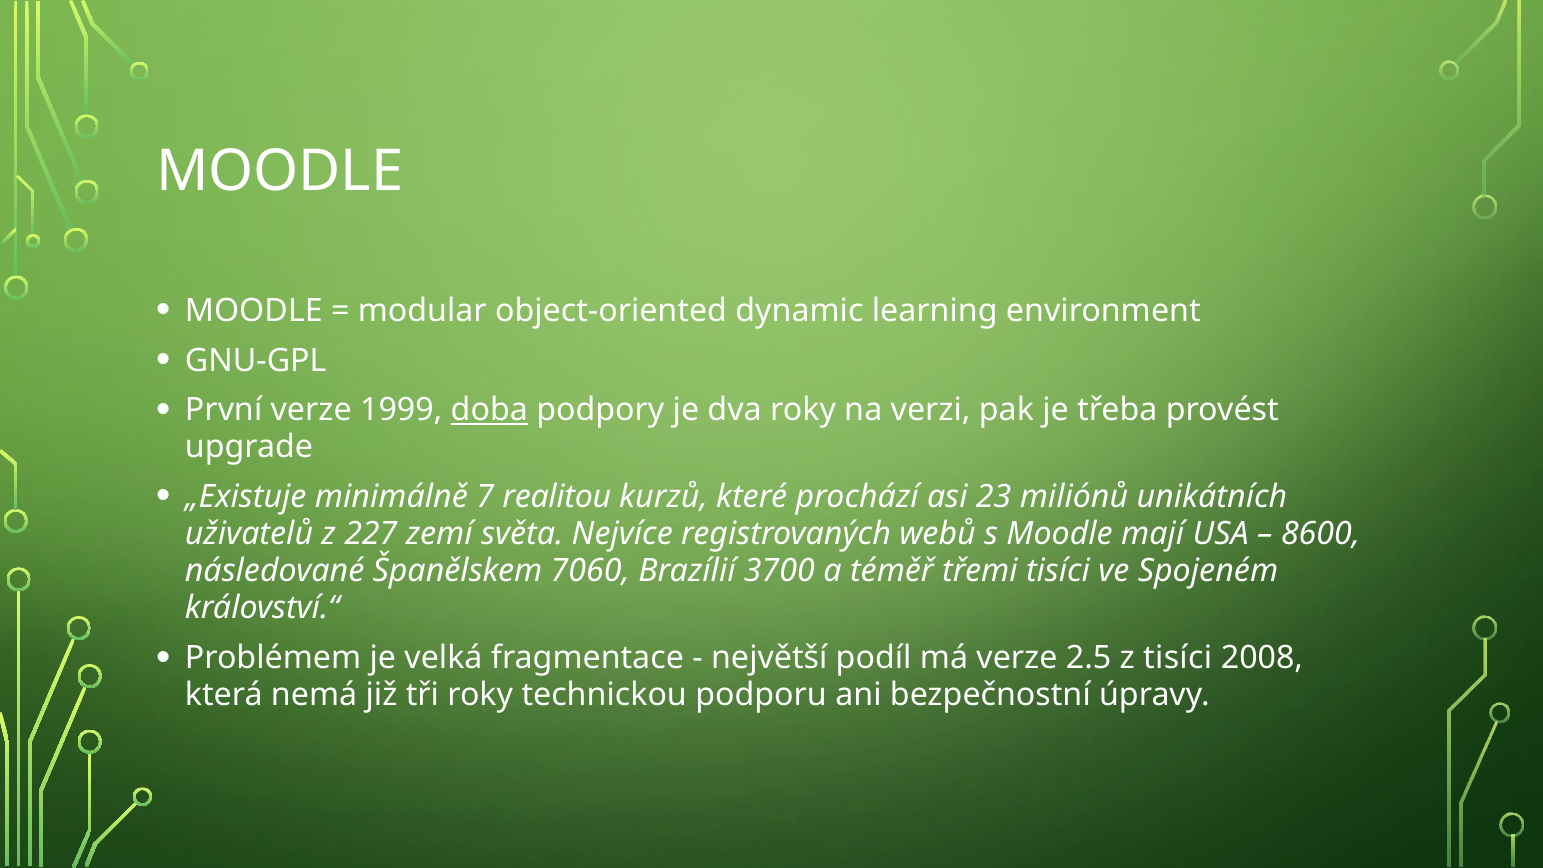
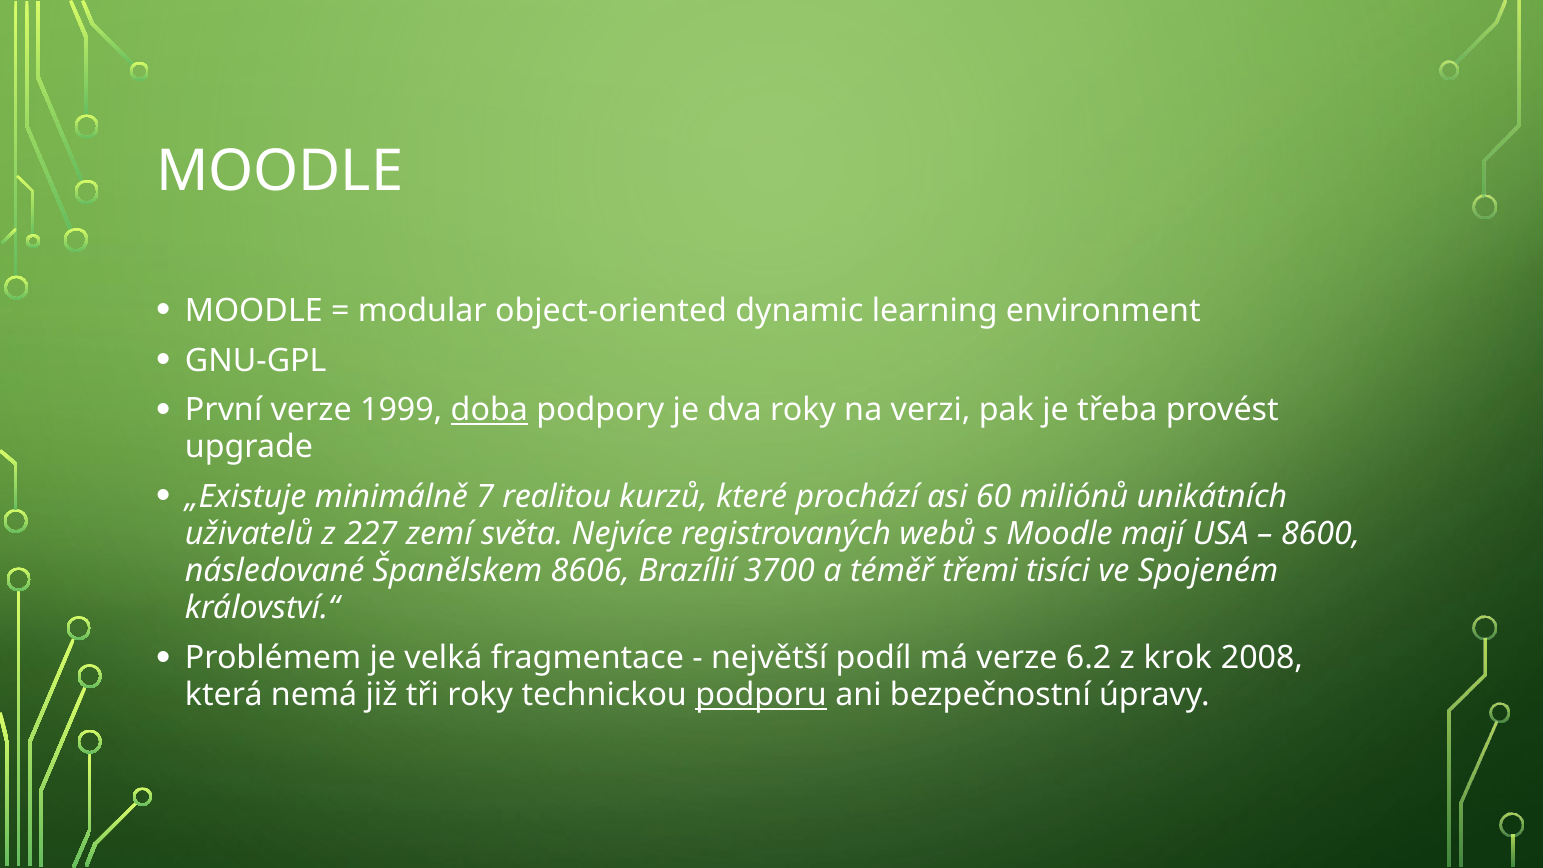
23: 23 -> 60
7060: 7060 -> 8606
2.5: 2.5 -> 6.2
z tisíci: tisíci -> krok
podporu underline: none -> present
